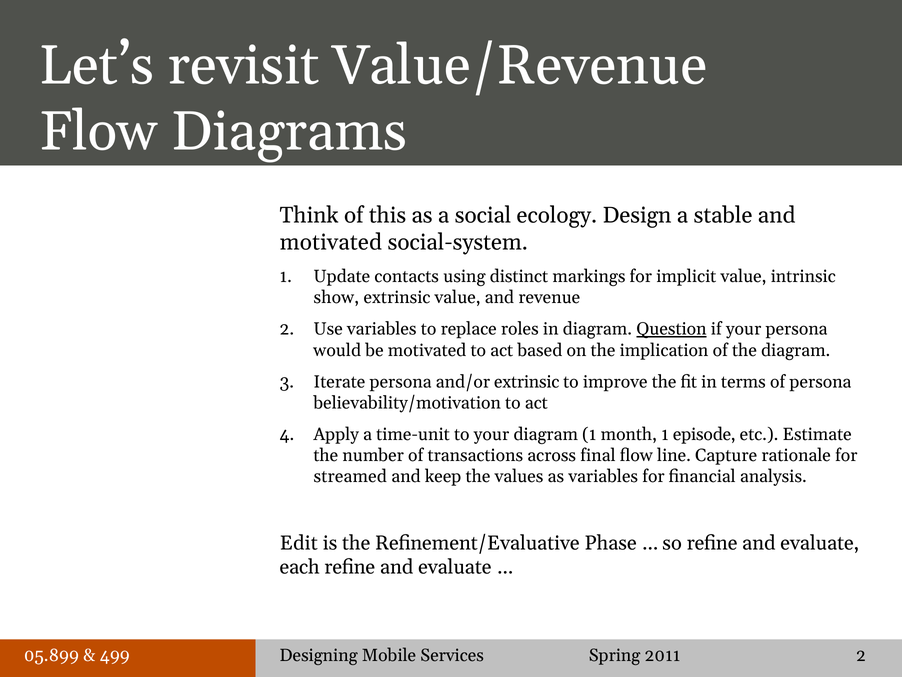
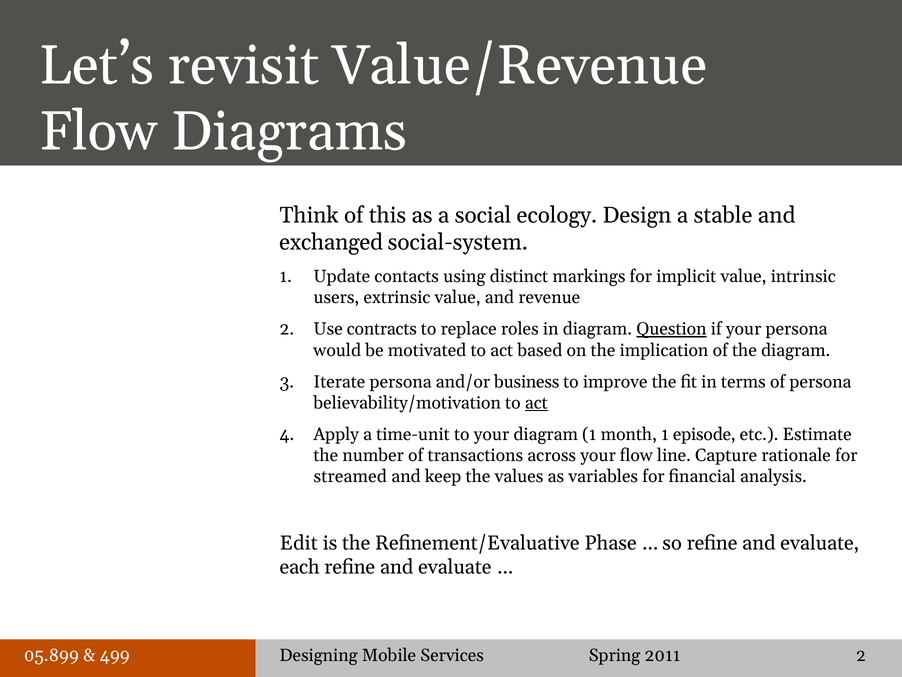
motivated at (331, 242): motivated -> exchanged
show: show -> users
Use variables: variables -> contracts
and/or extrinsic: extrinsic -> business
act at (536, 403) underline: none -> present
across final: final -> your
